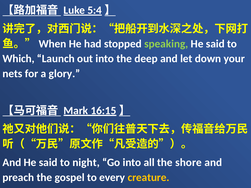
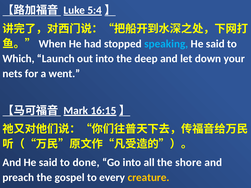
speaking colour: light green -> light blue
glory: glory -> went
night: night -> done
